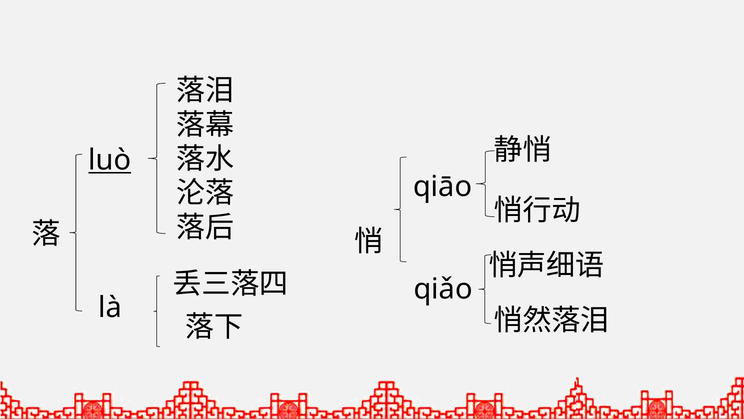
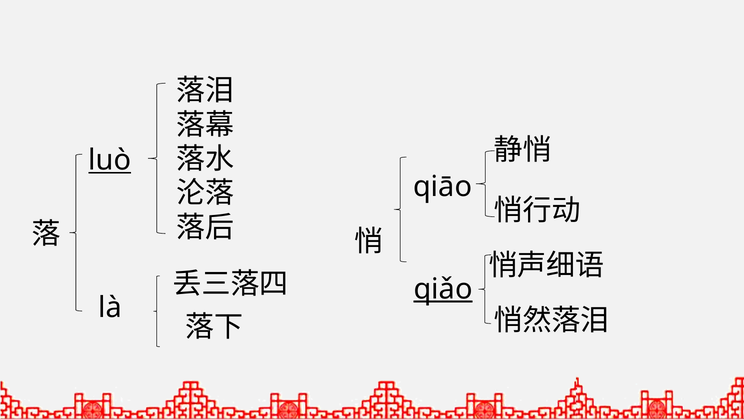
qiǎo underline: none -> present
